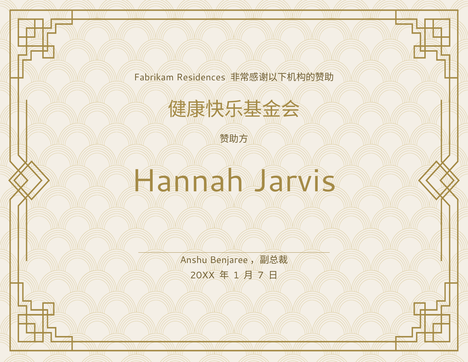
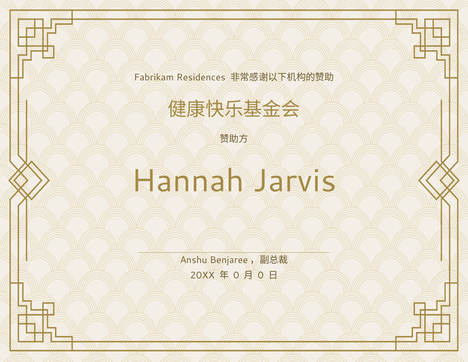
1 at (236, 275): 1 -> 0
7 at (261, 275): 7 -> 0
